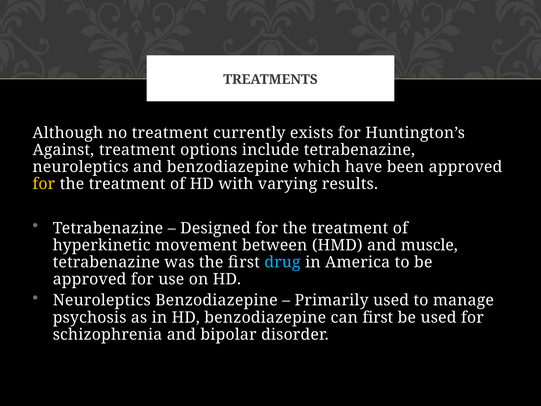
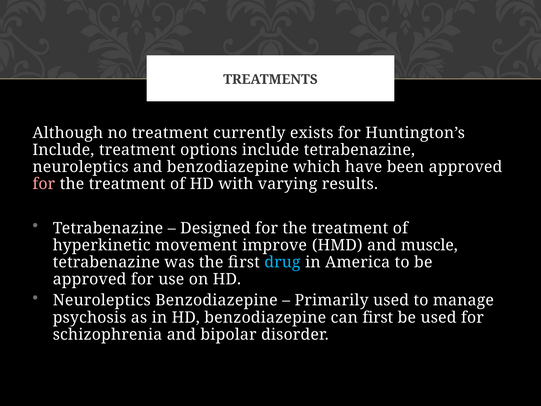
Against at (63, 150): Against -> Include
for at (44, 184) colour: yellow -> pink
between: between -> improve
